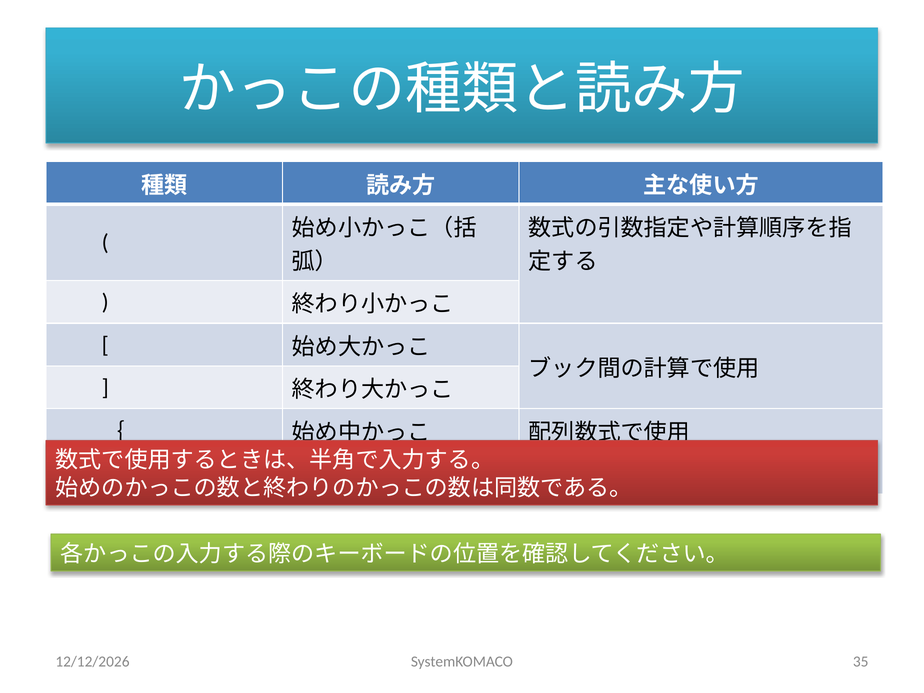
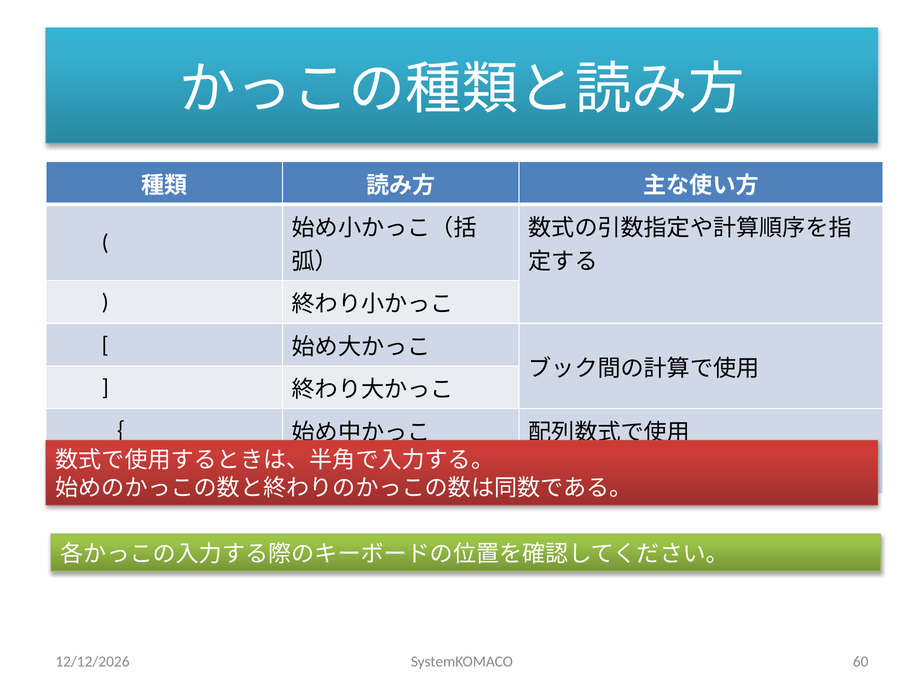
35: 35 -> 60
